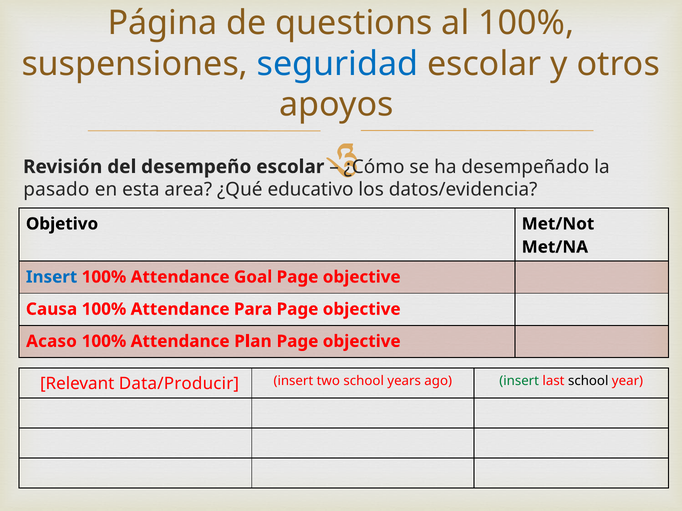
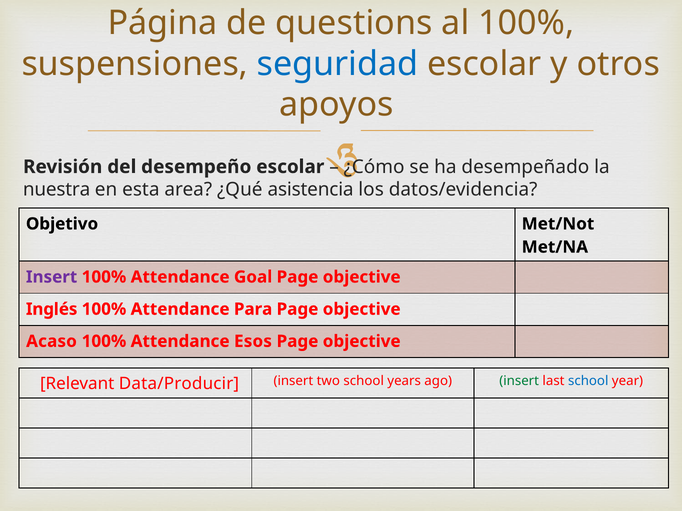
pasado: pasado -> nuestra
educativo: educativo -> asistencia
Insert at (52, 277) colour: blue -> purple
Causa: Causa -> Inglés
Plan: Plan -> Esos
school at (588, 381) colour: black -> blue
